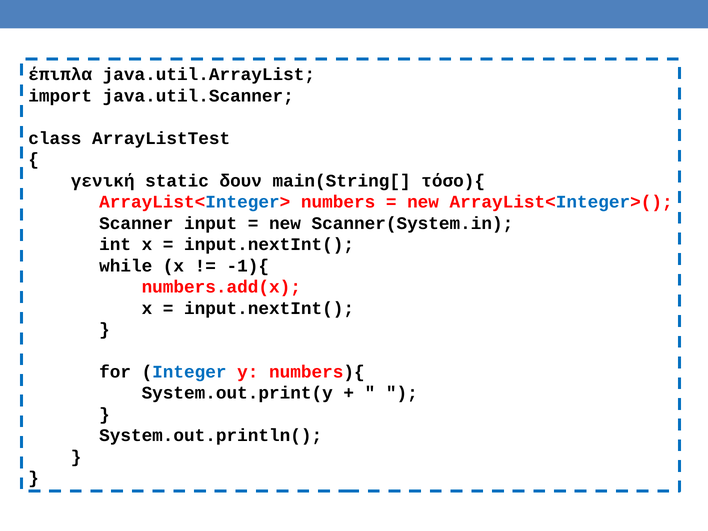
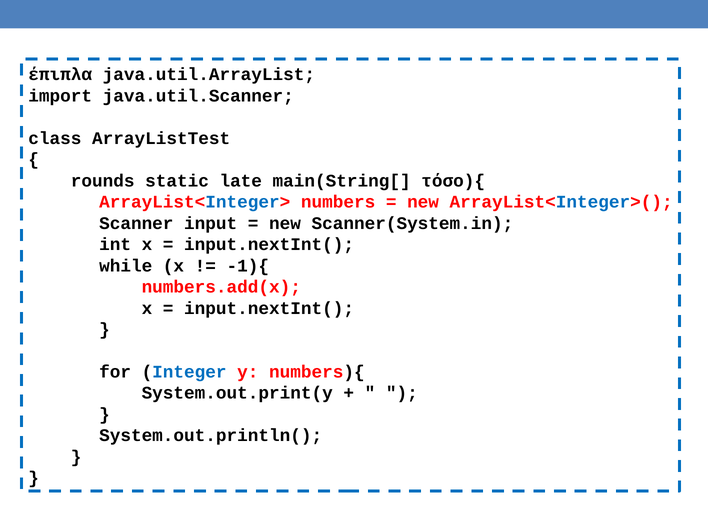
γενική: γενική -> rounds
δουν: δουν -> late
